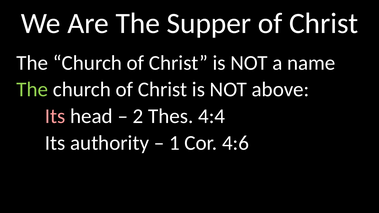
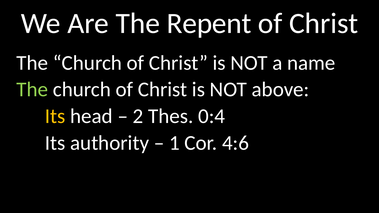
Supper: Supper -> Repent
Its at (55, 116) colour: pink -> yellow
4:4: 4:4 -> 0:4
